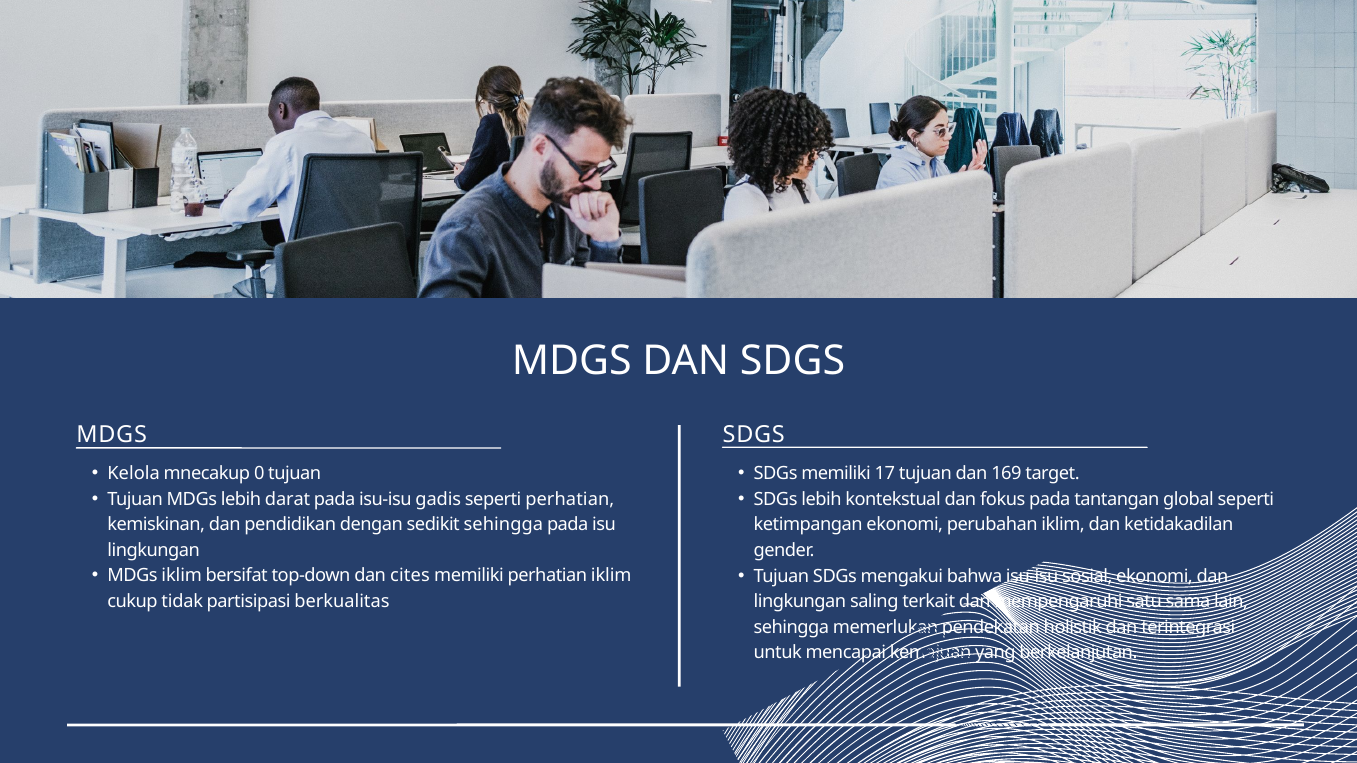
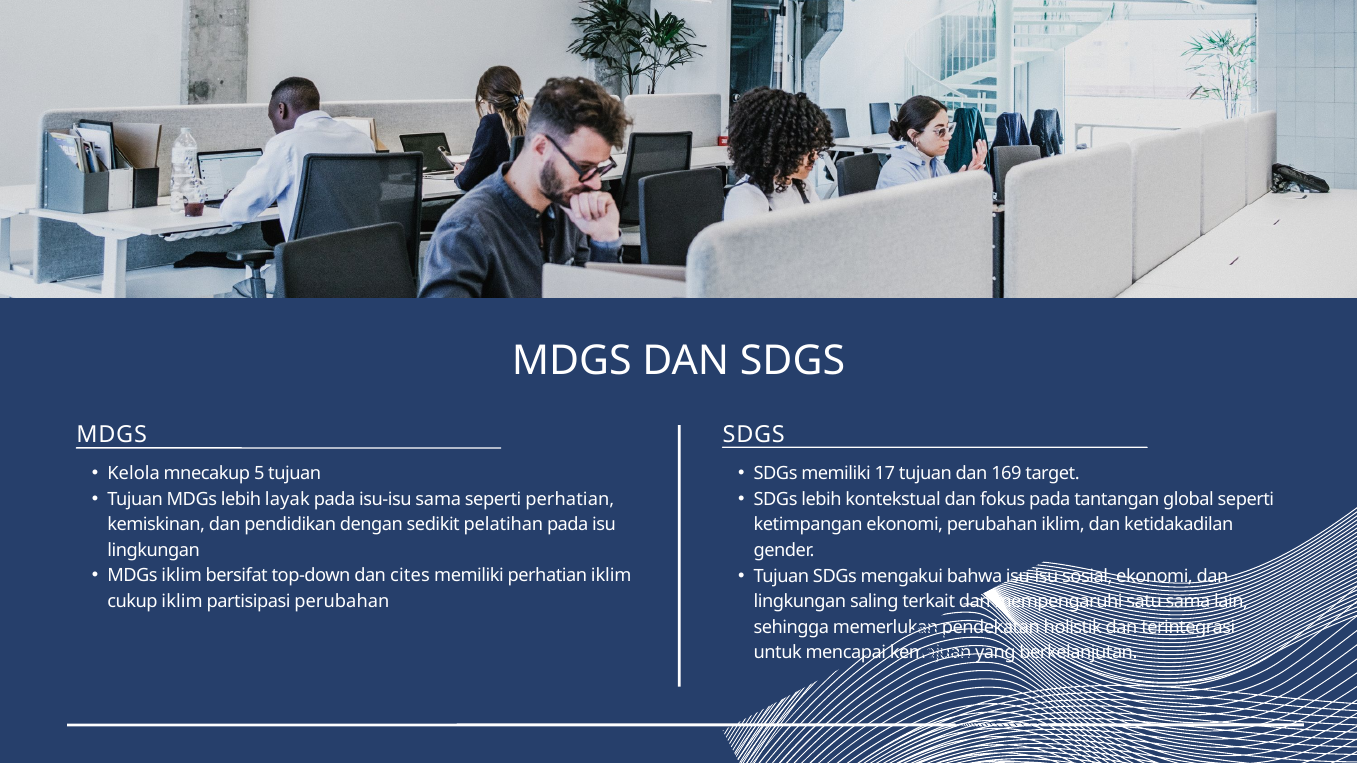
0: 0 -> 5
darat: darat -> layak
isu-isu gadis: gadis -> sama
sedikit sehingga: sehingga -> pelatihan
cukup tidak: tidak -> iklim
partisipasi berkualitas: berkualitas -> perubahan
